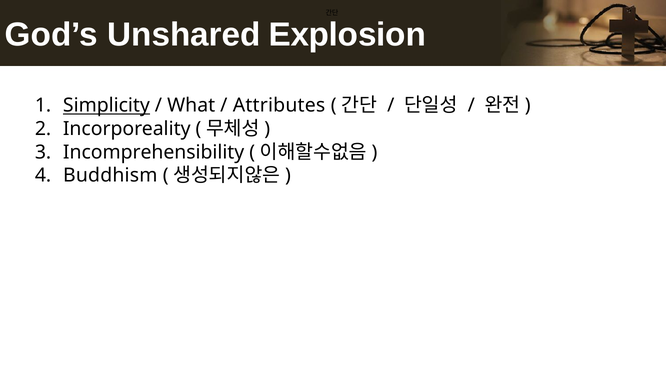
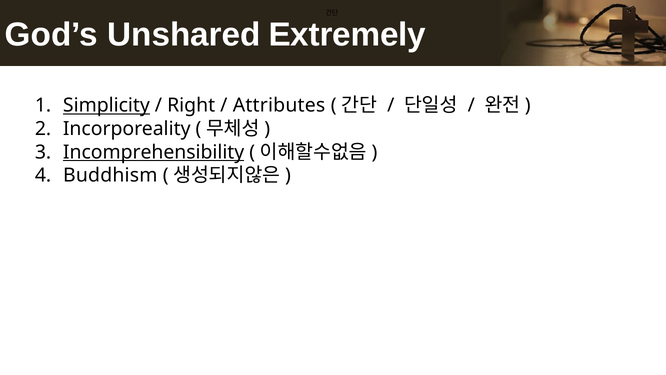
Explosion: Explosion -> Extremely
What: What -> Right
Incomprehensibility underline: none -> present
